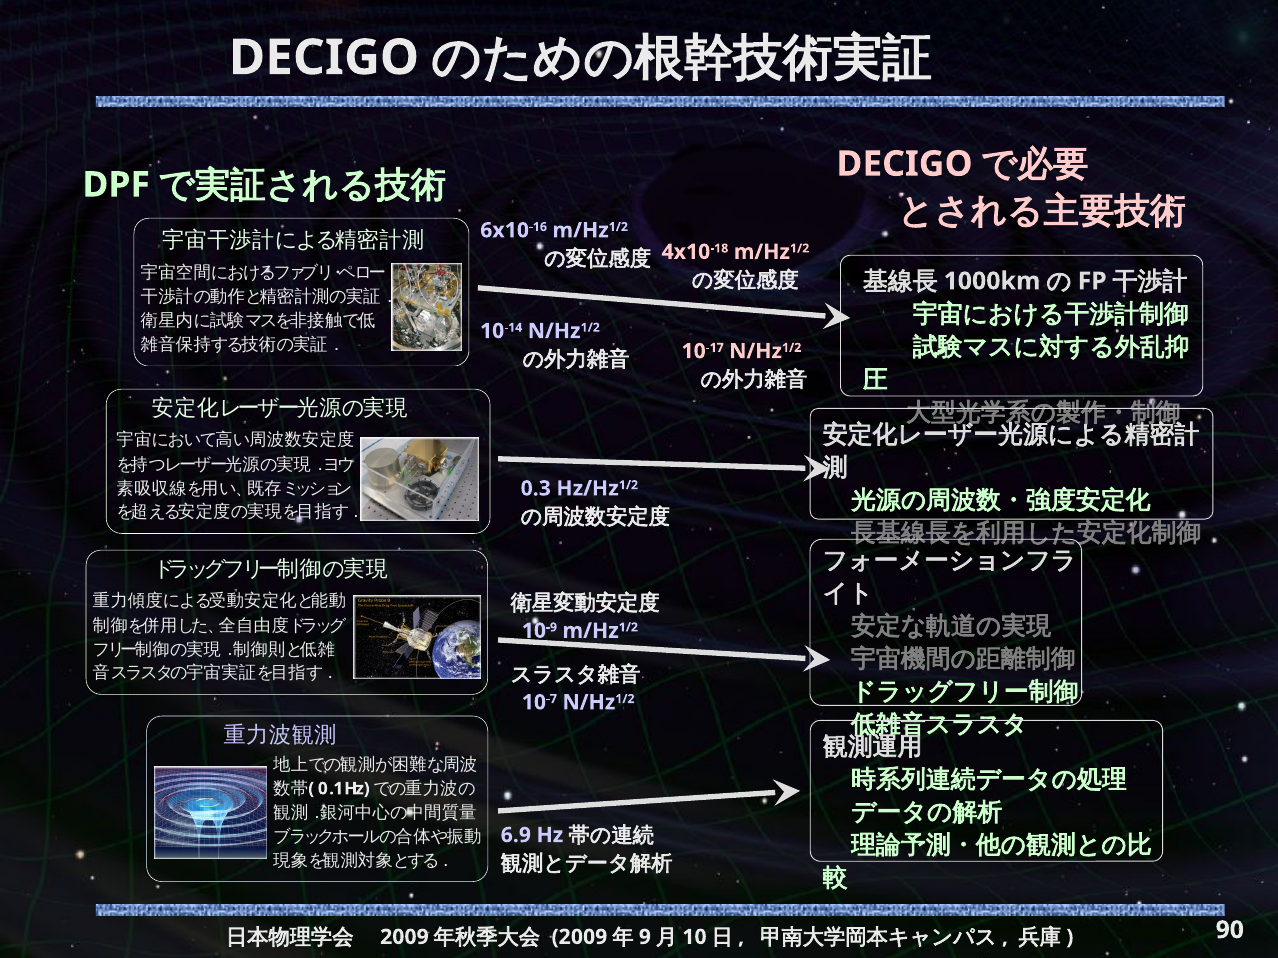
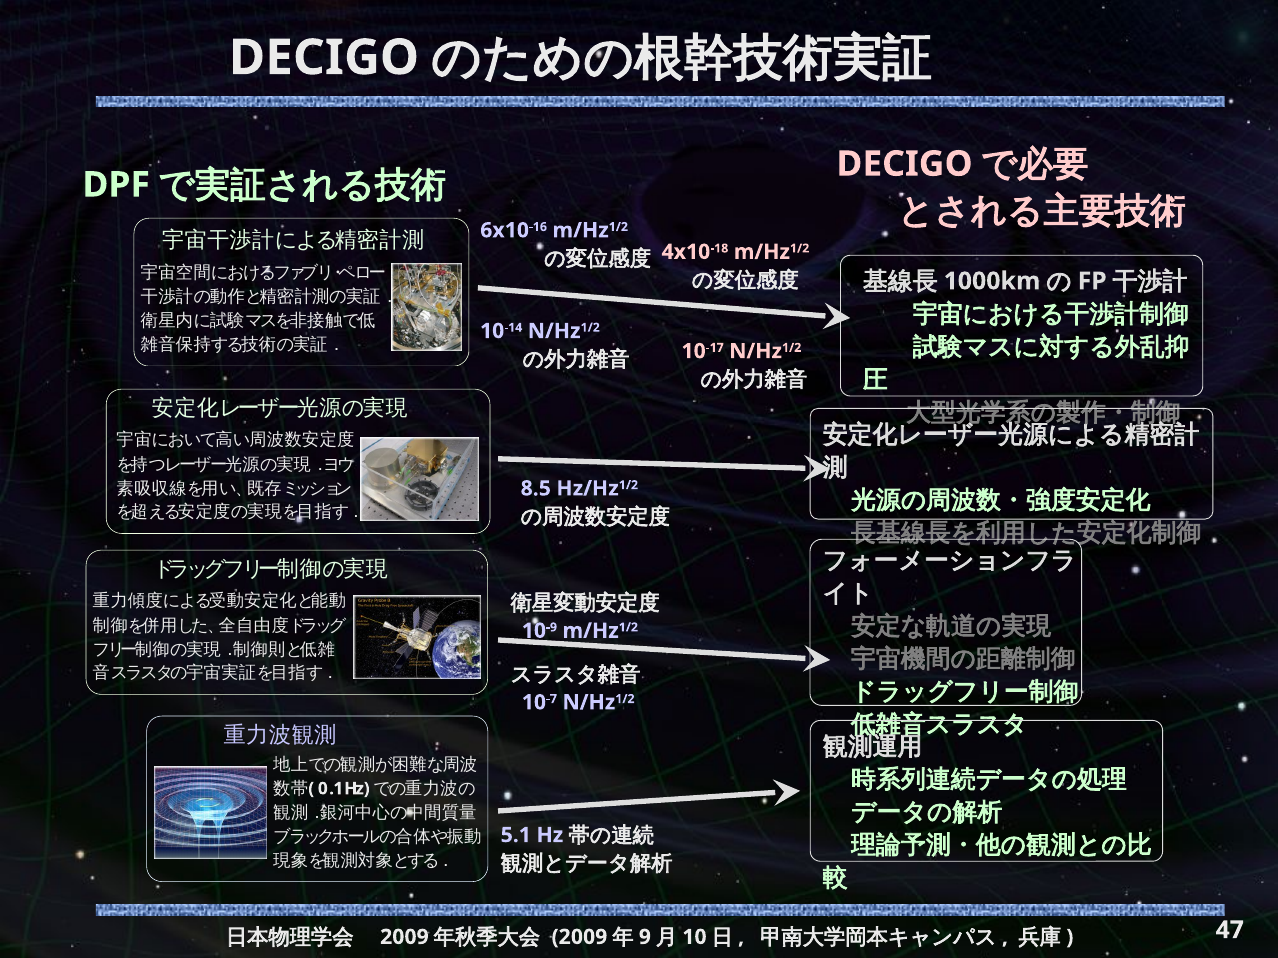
0.3: 0.3 -> 8.5
6.9: 6.9 -> 5.1
90: 90 -> 47
